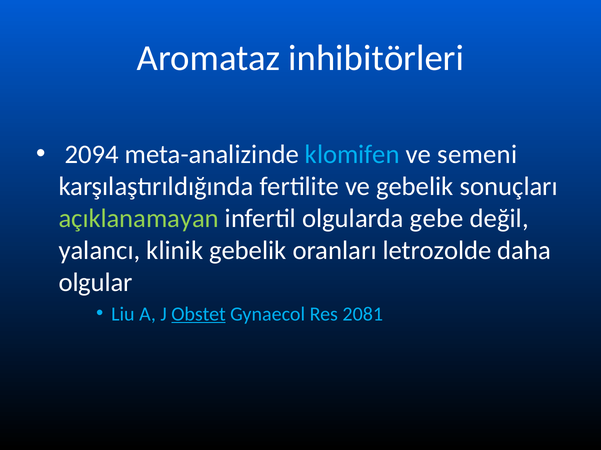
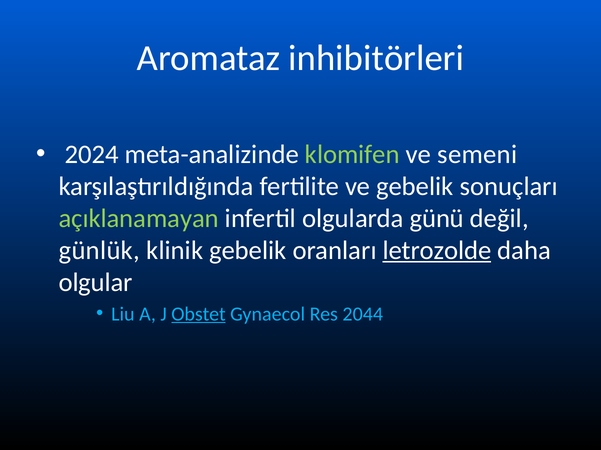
2094: 2094 -> 2024
klomifen colour: light blue -> light green
gebe: gebe -> günü
yalancı: yalancı -> günlük
letrozolde underline: none -> present
2081: 2081 -> 2044
